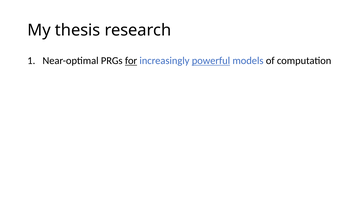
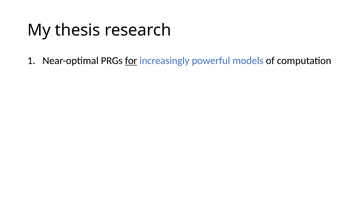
powerful underline: present -> none
